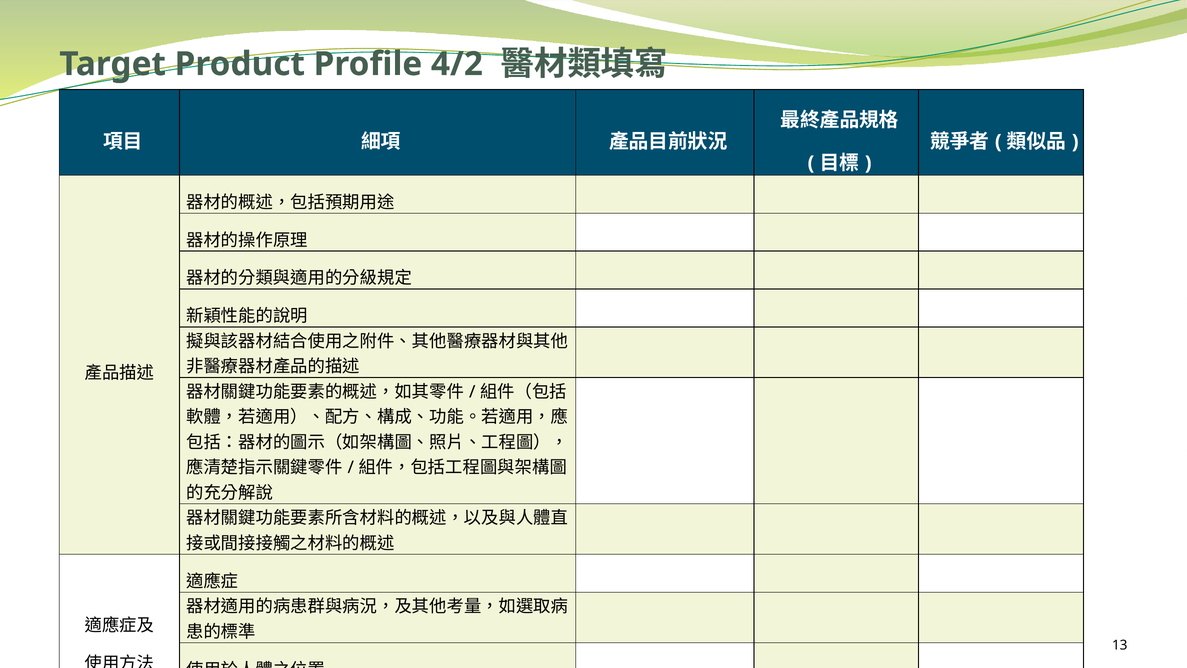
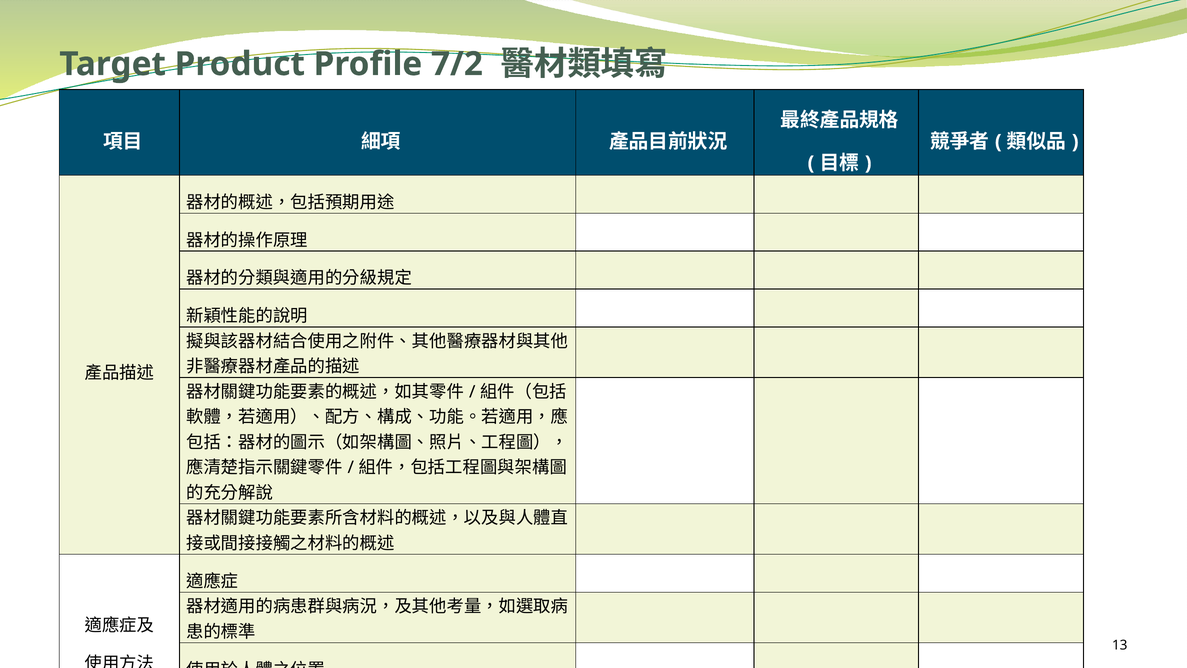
4/2: 4/2 -> 7/2
